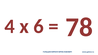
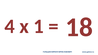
6: 6 -> 1
78: 78 -> 18
